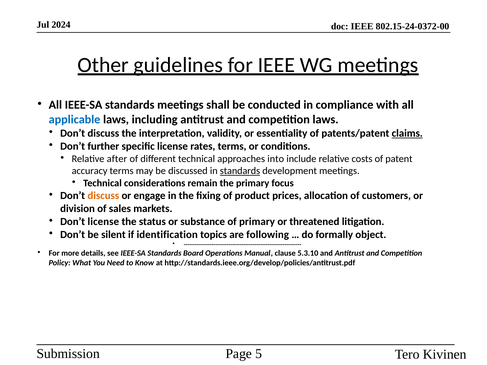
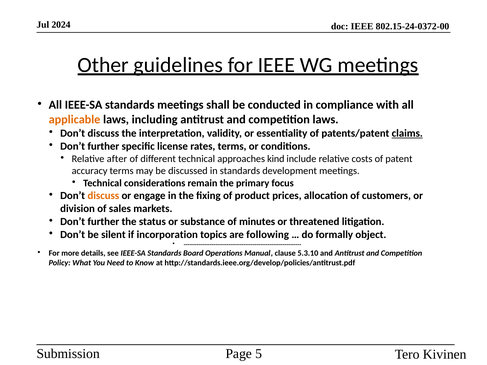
applicable colour: blue -> orange
into: into -> kind
standards at (240, 171) underline: present -> none
license at (103, 222): license -> further
of primary: primary -> minutes
identification: identification -> incorporation
